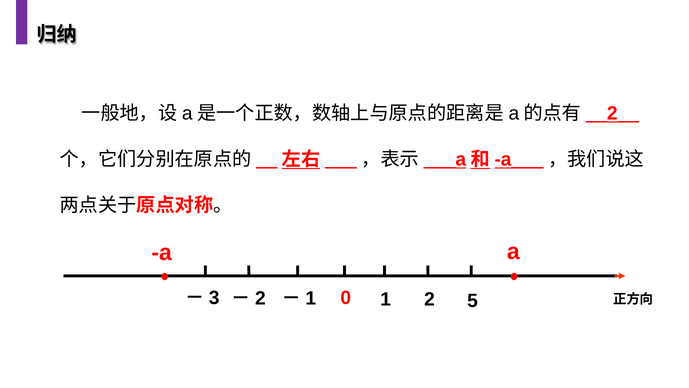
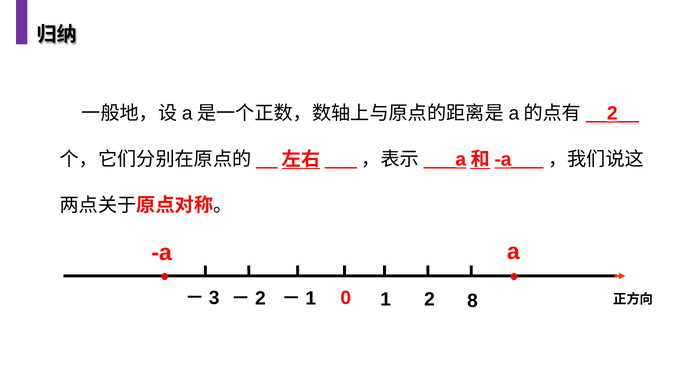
5: 5 -> 8
